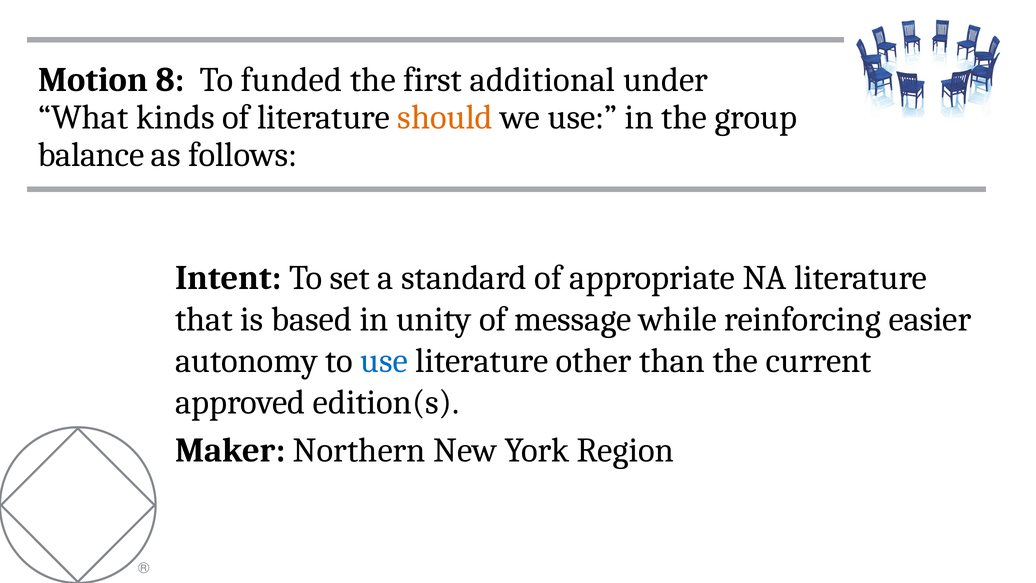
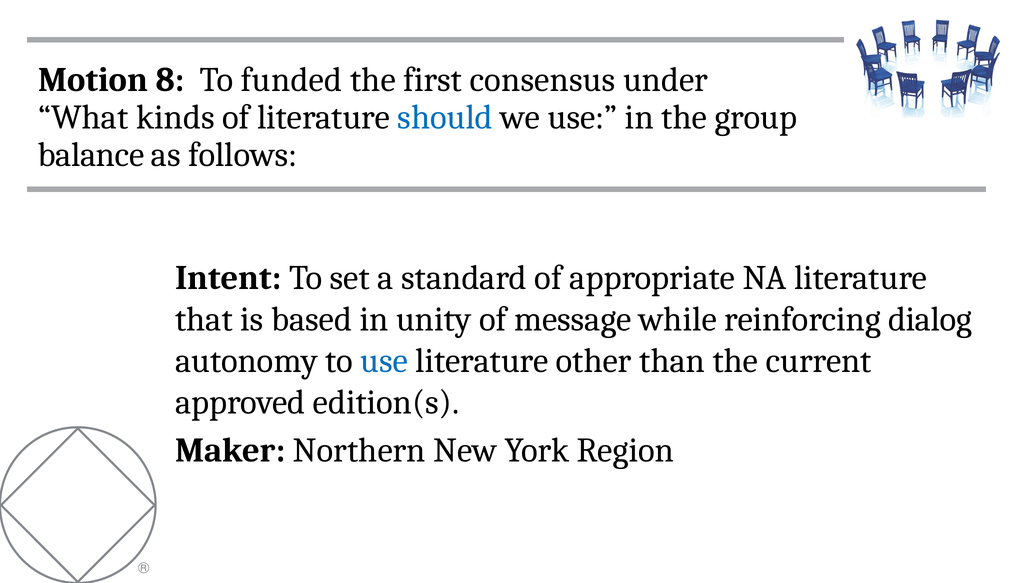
additional: additional -> consensus
should colour: orange -> blue
easier: easier -> dialog
